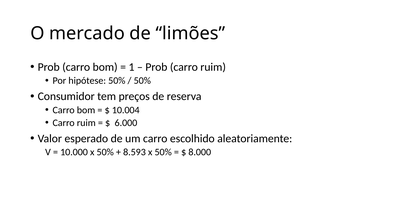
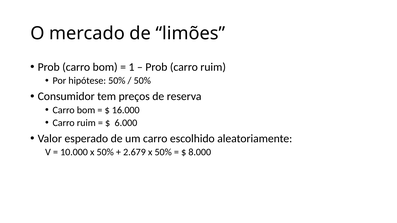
10.004: 10.004 -> 16.000
8.593: 8.593 -> 2.679
